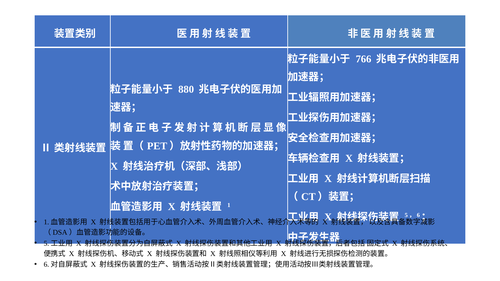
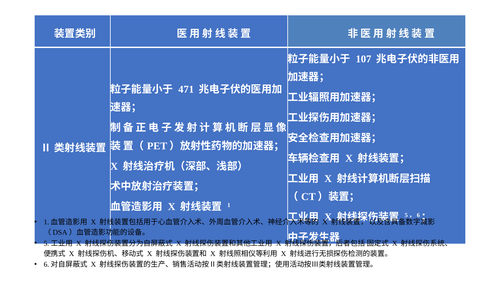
766: 766 -> 107
880: 880 -> 471
